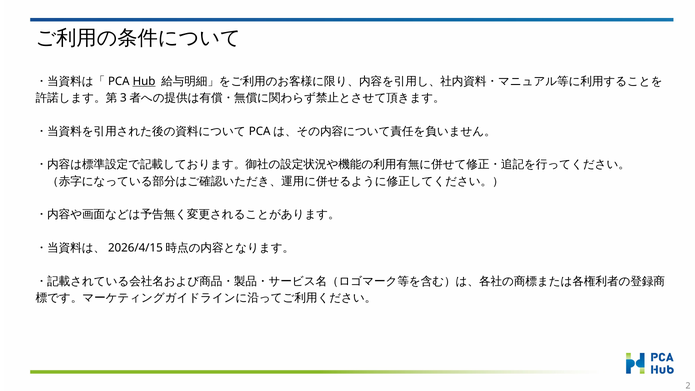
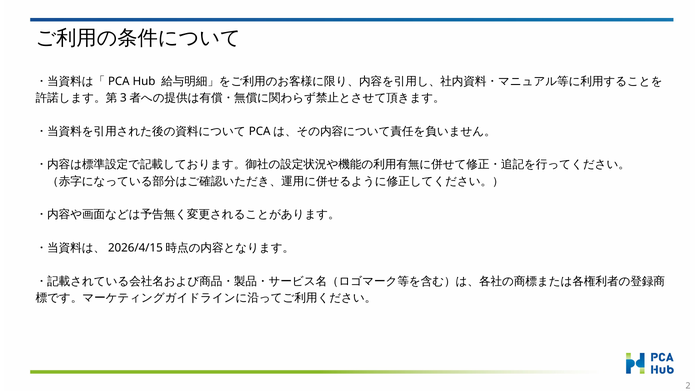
Hub underline: present -> none
